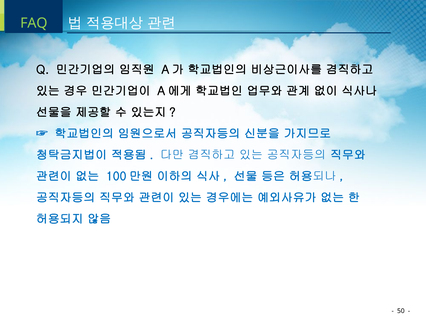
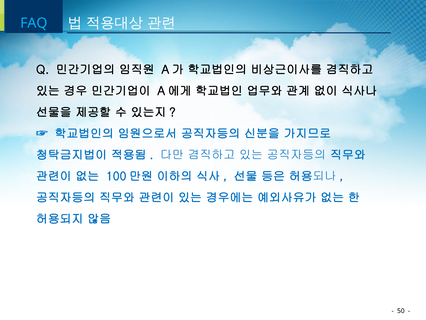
FAQ colour: light green -> light blue
